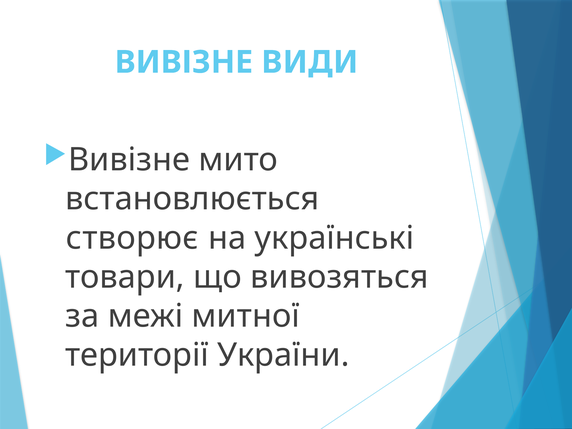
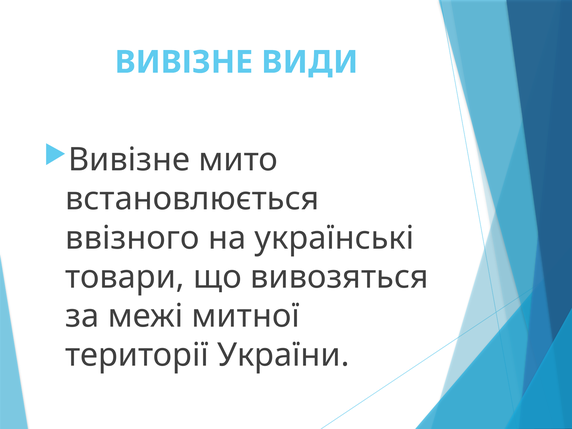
створює: створює -> ввізного
